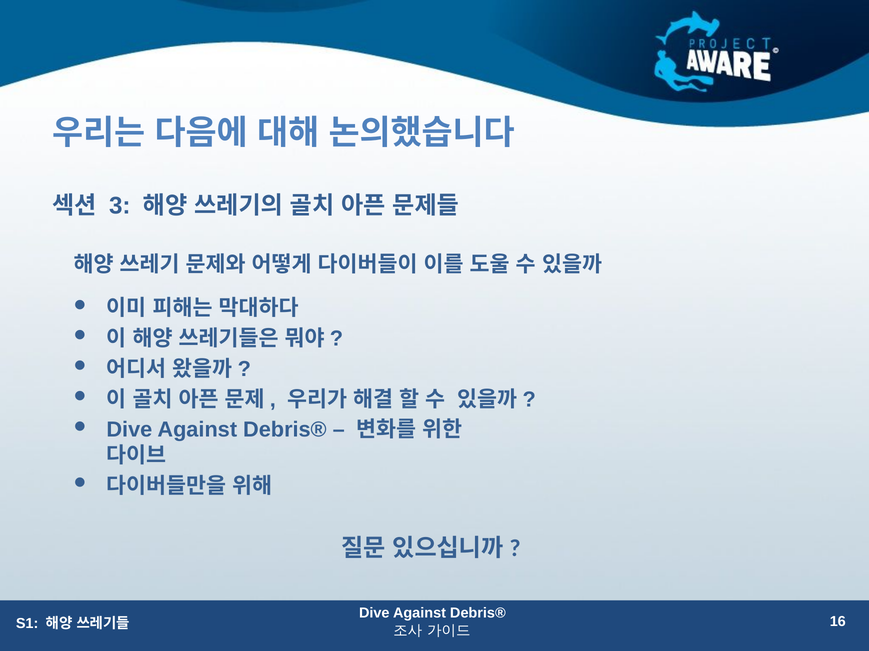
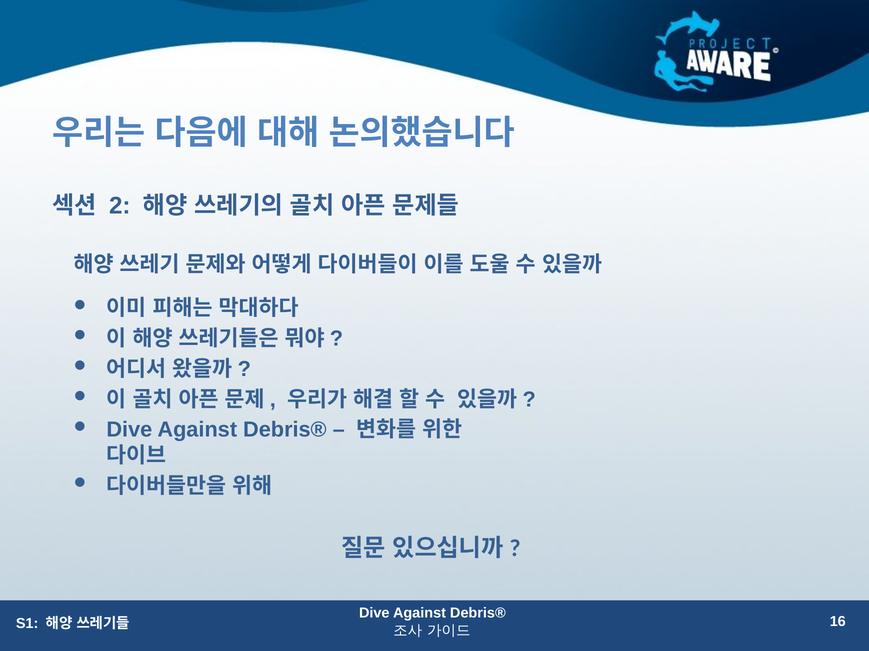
3: 3 -> 2
